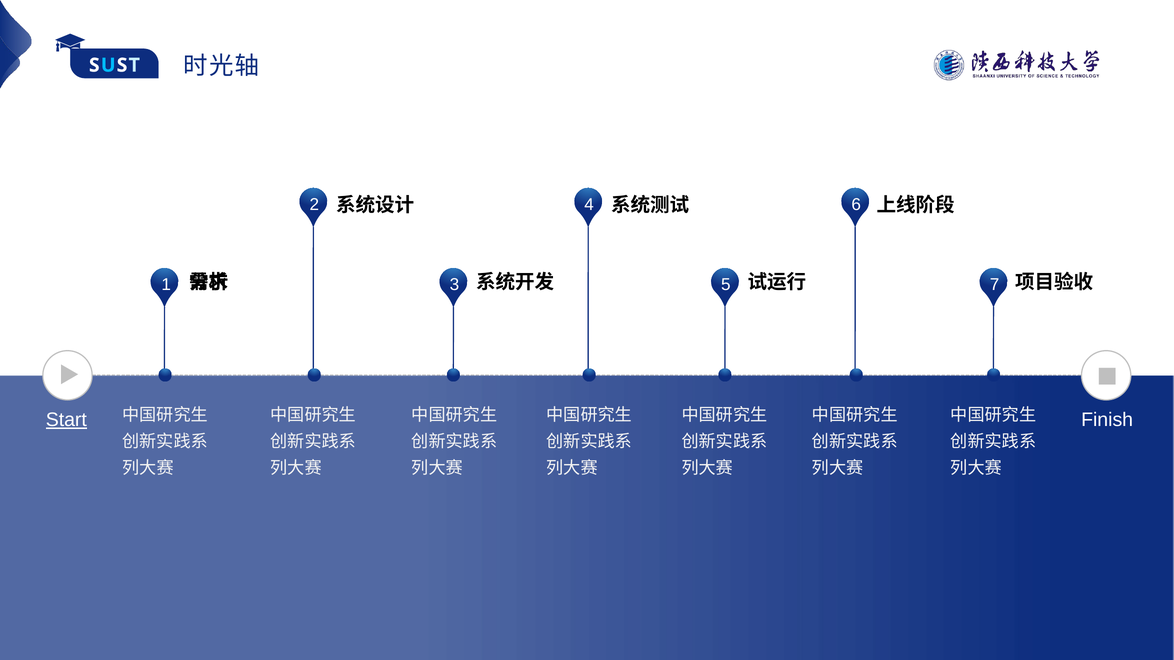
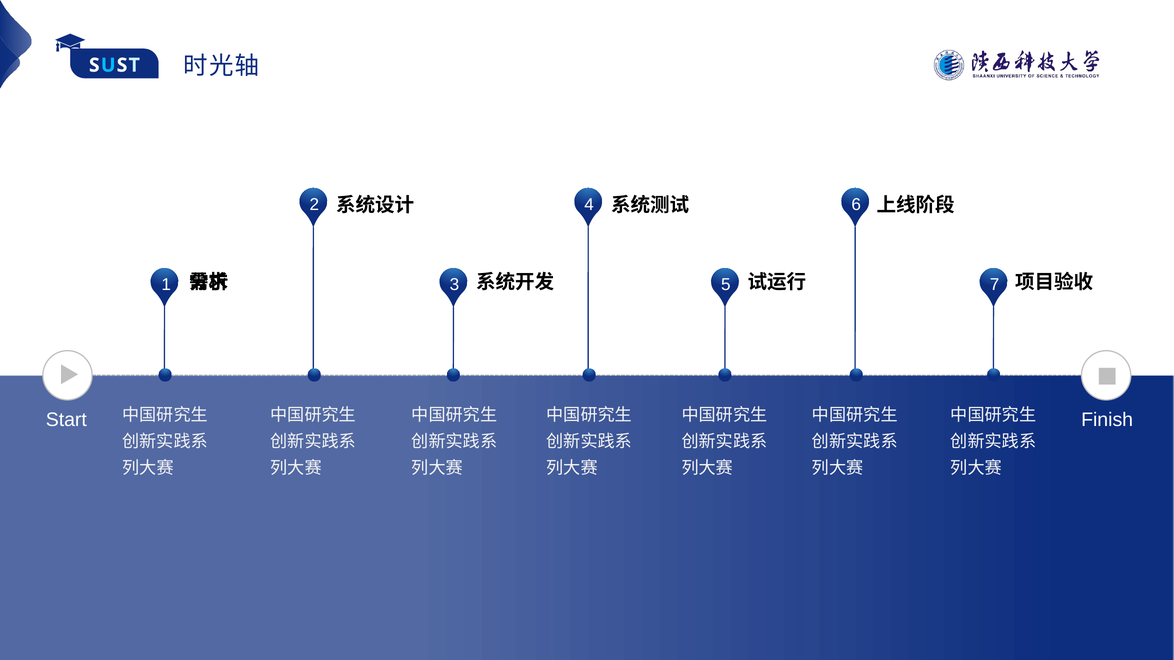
Start underline: present -> none
